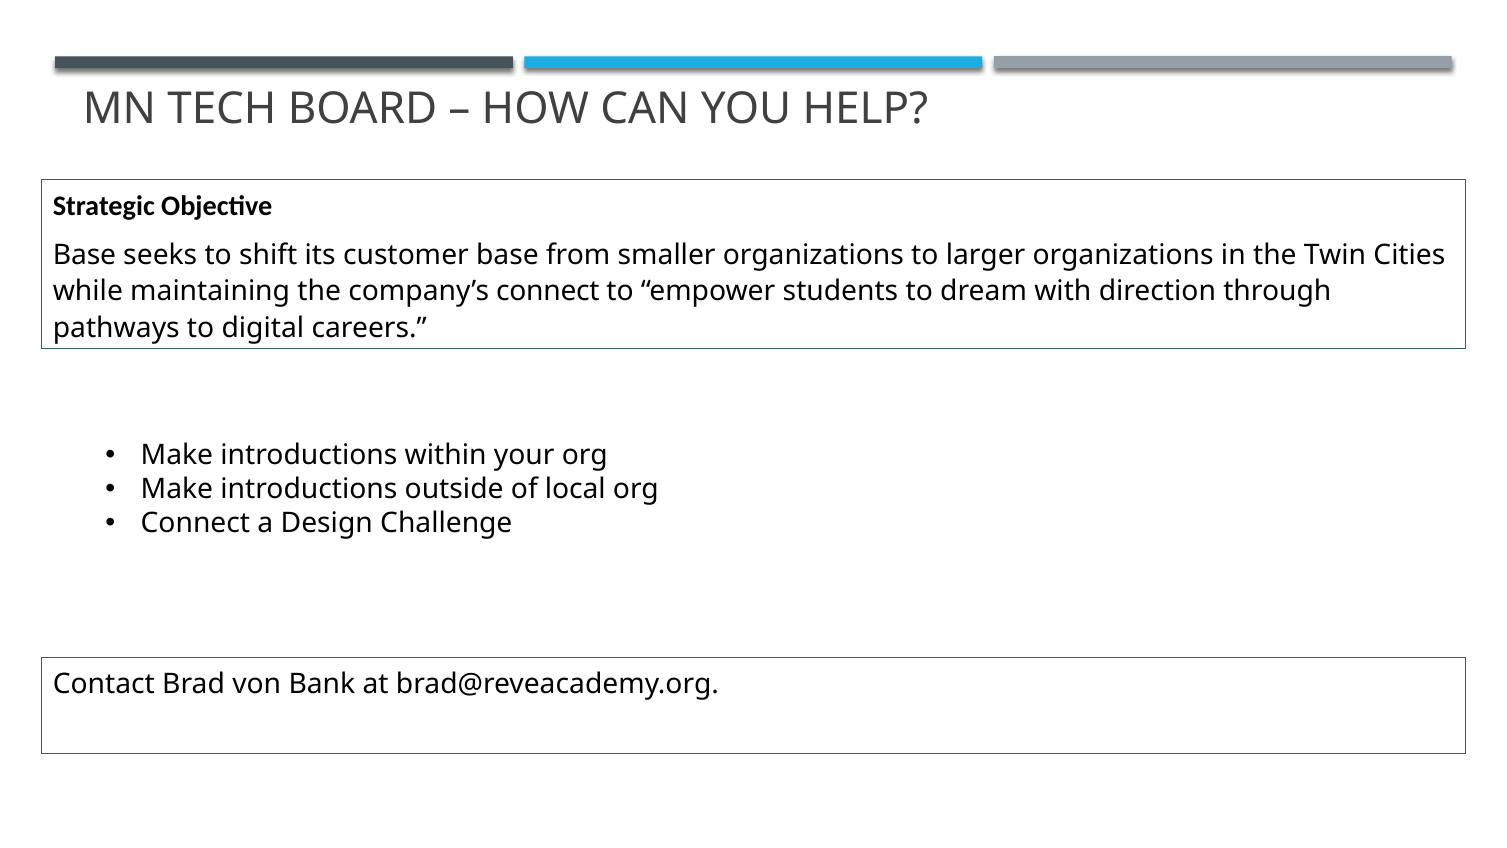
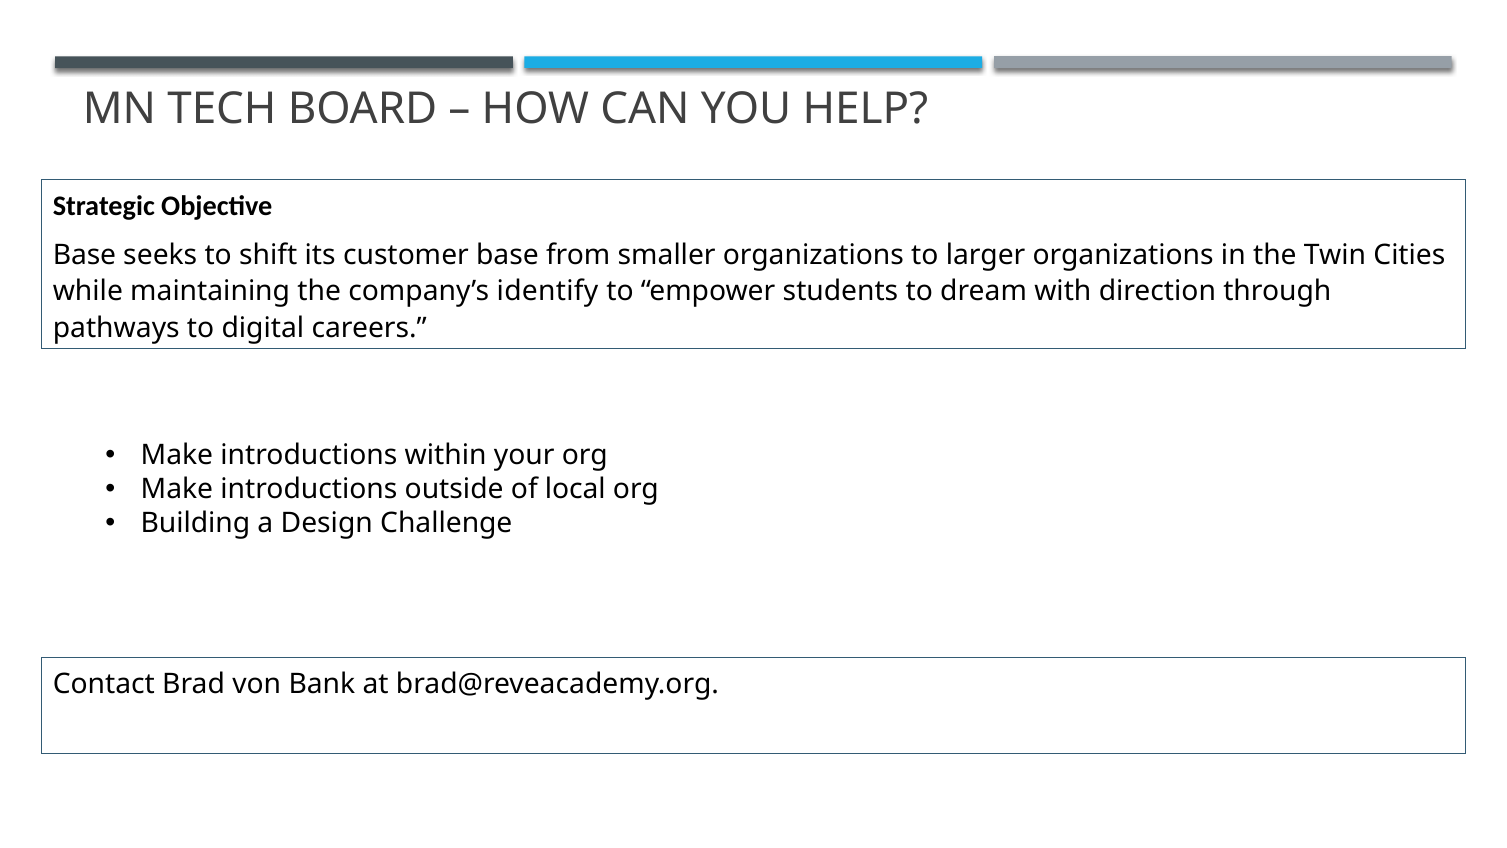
company’s connect: connect -> identify
Connect at (195, 523): Connect -> Building
